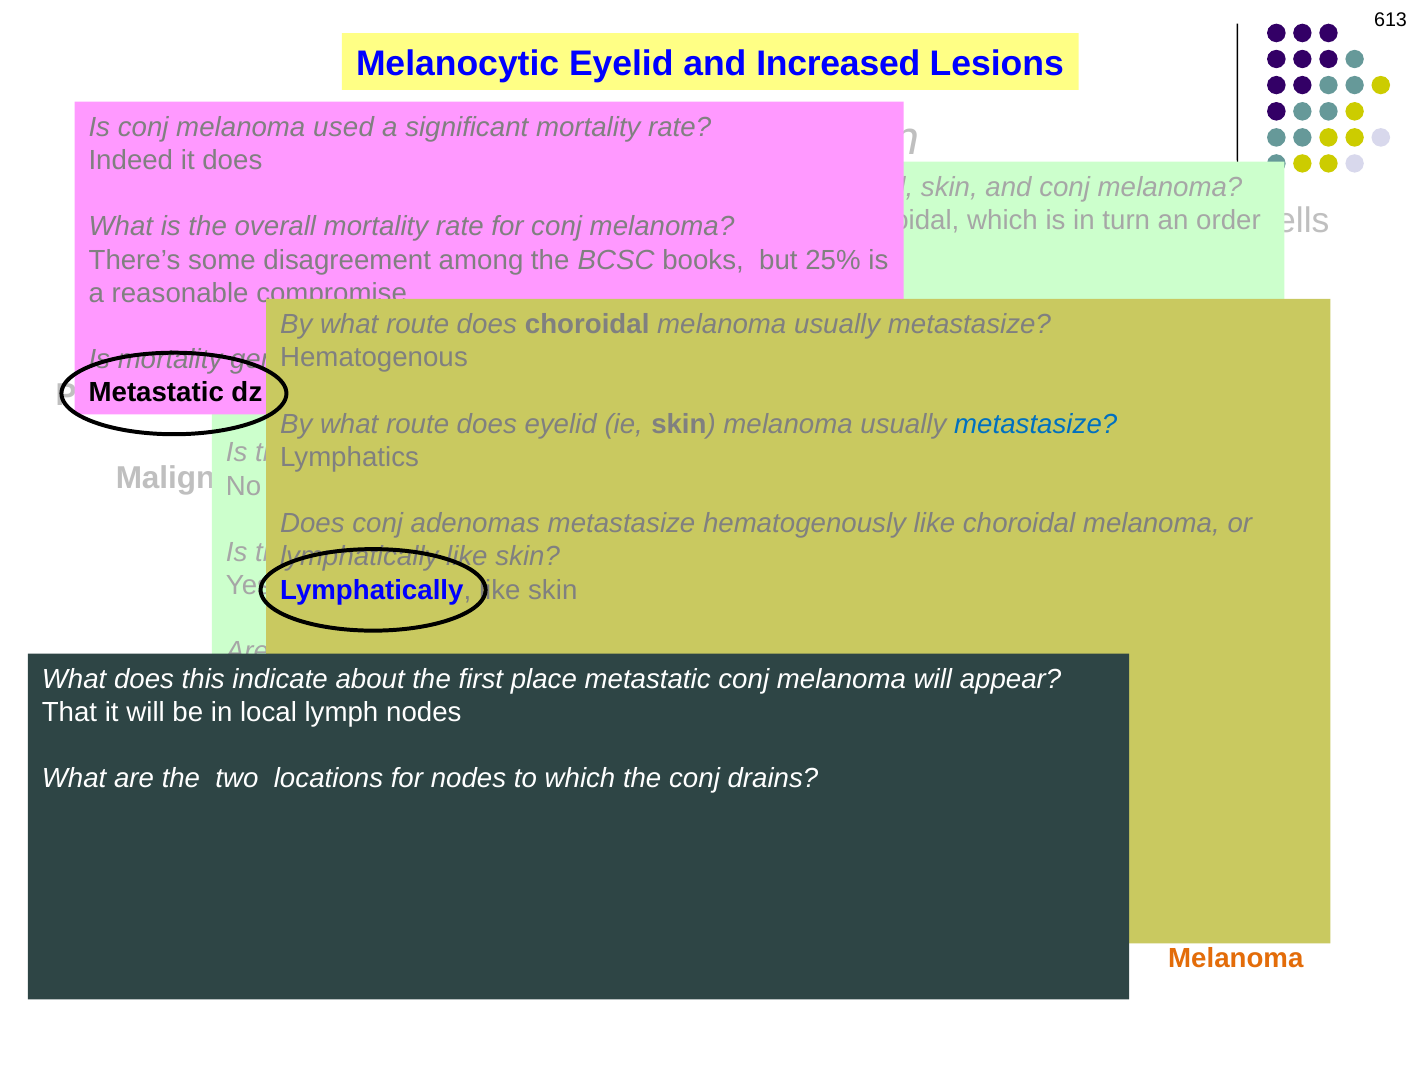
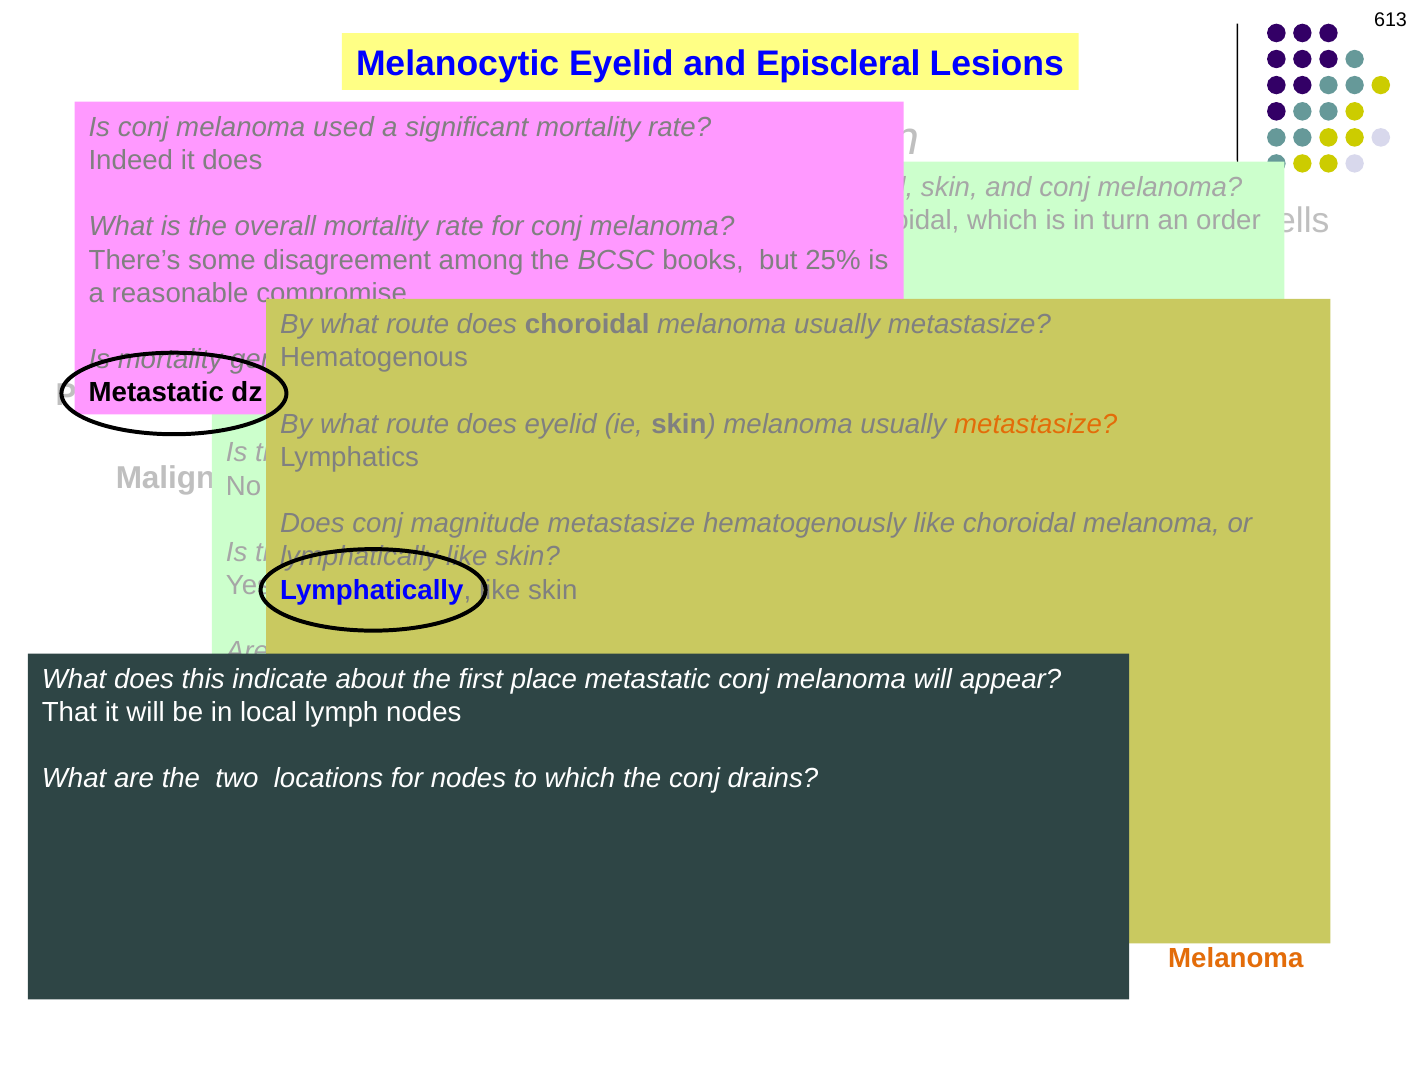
Increased: Increased -> Episcleral
metastasize at (1036, 424) colour: blue -> orange
conj adenomas: adenomas -> magnitude
